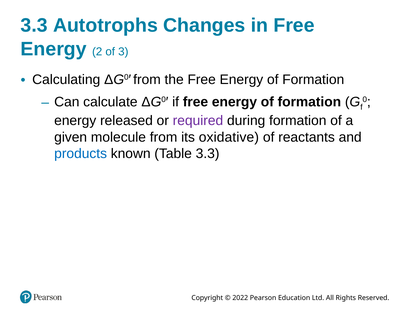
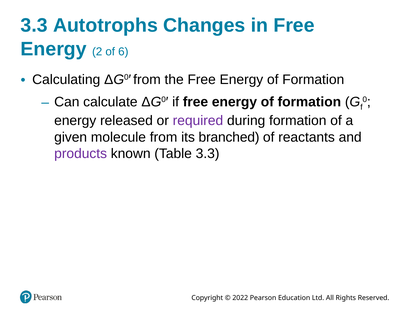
3: 3 -> 6
oxidative: oxidative -> branched
products colour: blue -> purple
